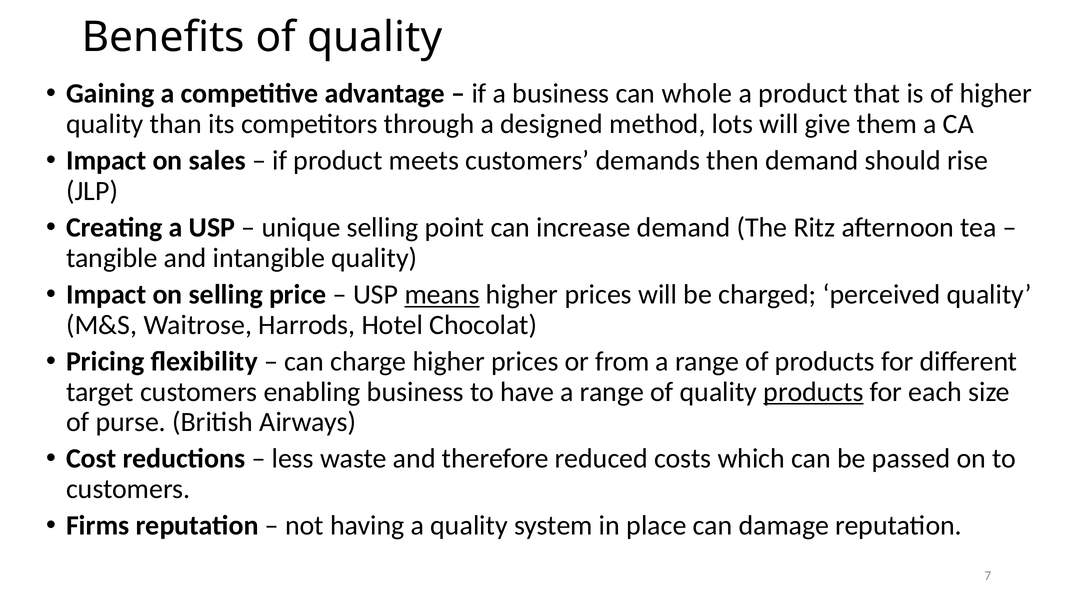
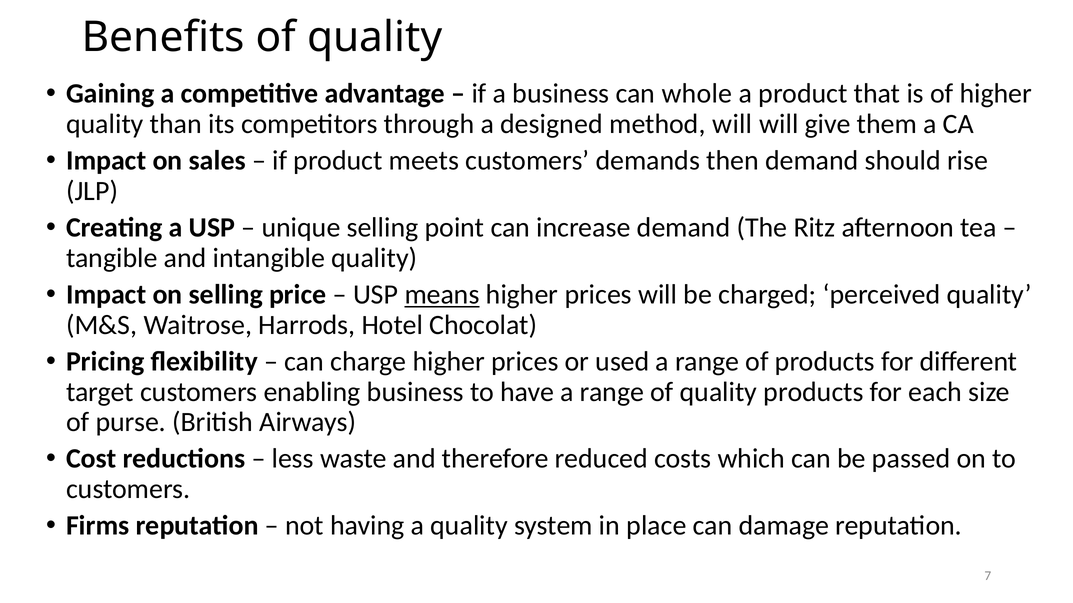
method lots: lots -> will
from: from -> used
products at (813, 392) underline: present -> none
